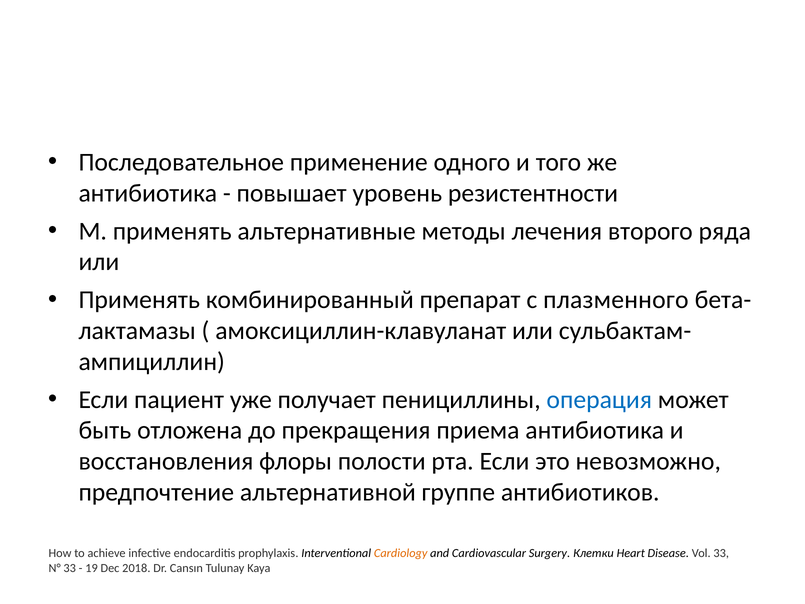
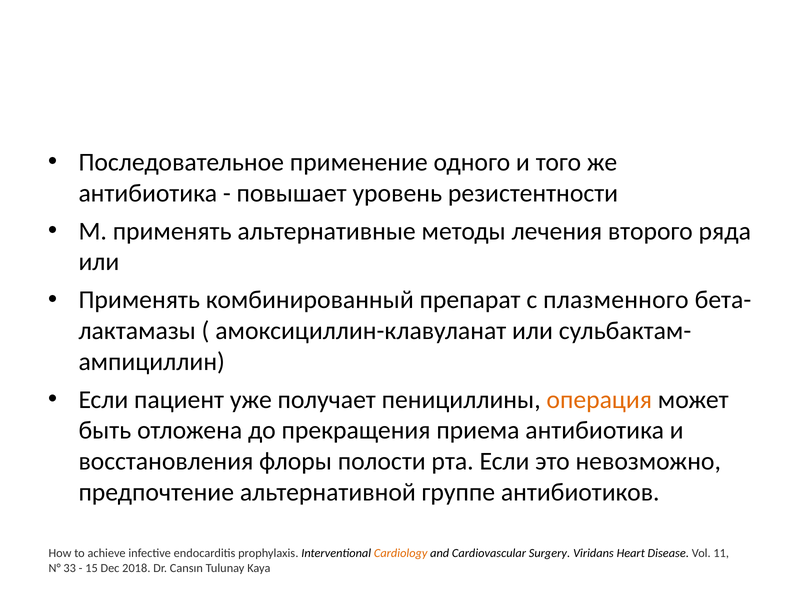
операция colour: blue -> orange
Клетки: Клетки -> Viridans
Vol 33: 33 -> 11
19: 19 -> 15
